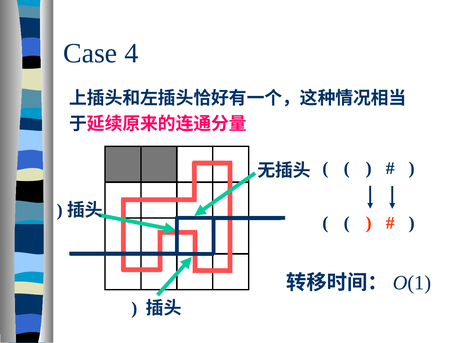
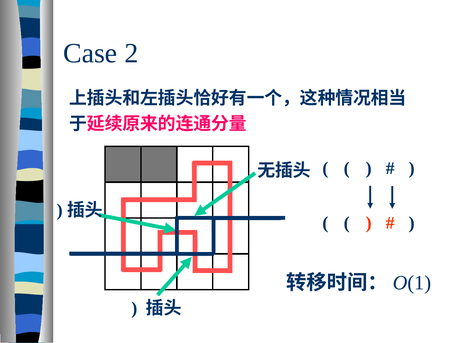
4: 4 -> 2
